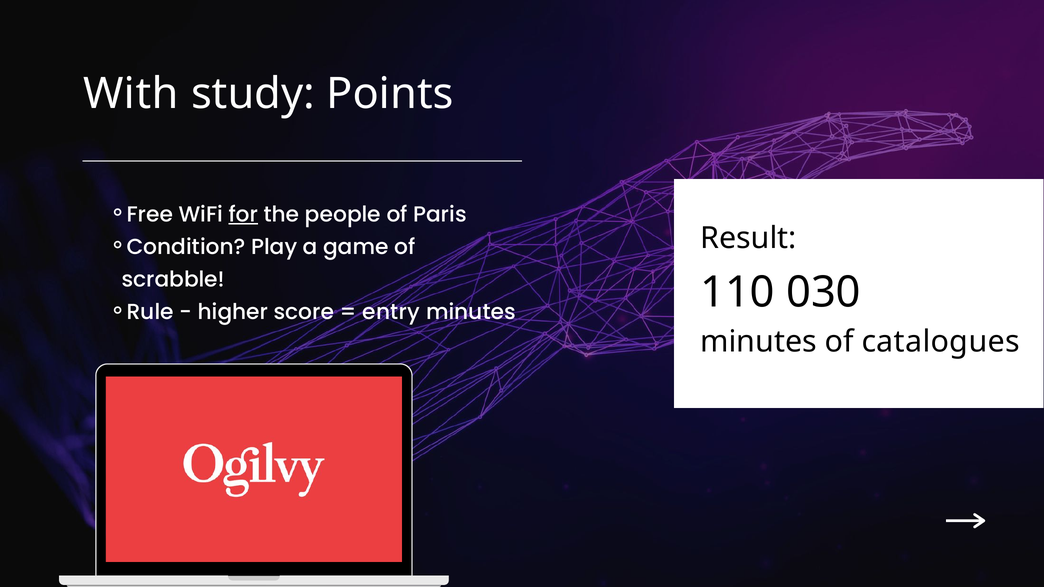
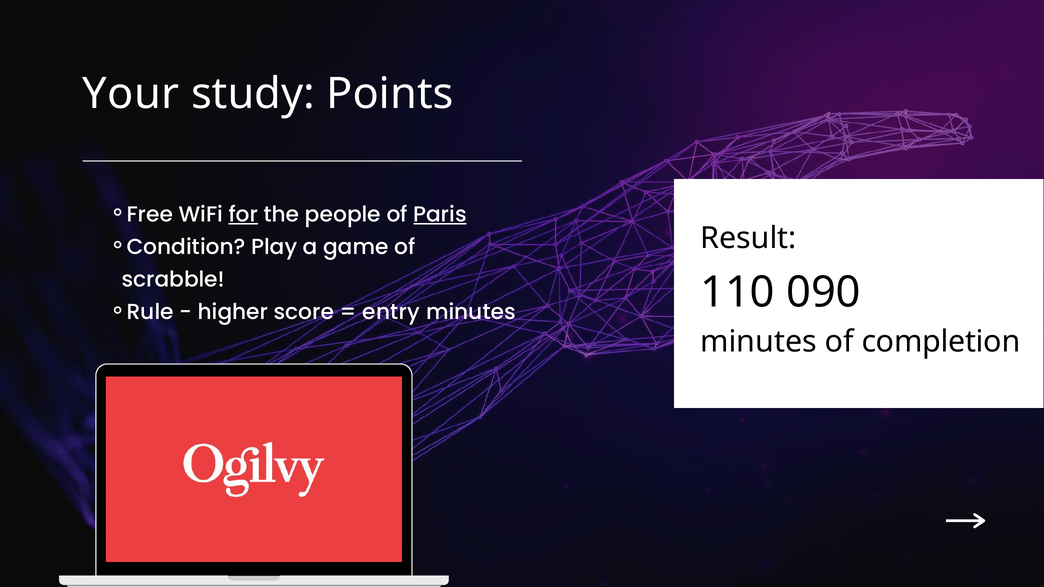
With: With -> Your
Paris underline: none -> present
030: 030 -> 090
catalogues: catalogues -> completion
